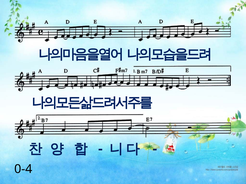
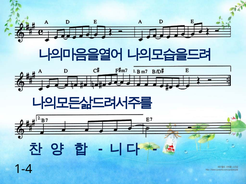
0-4: 0-4 -> 1-4
